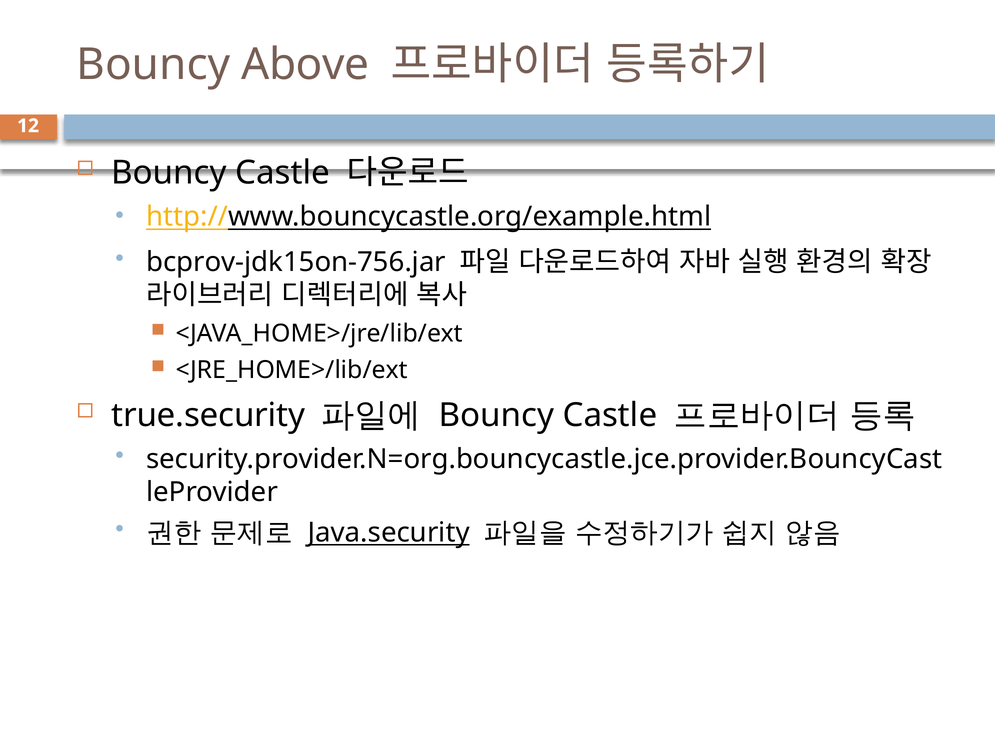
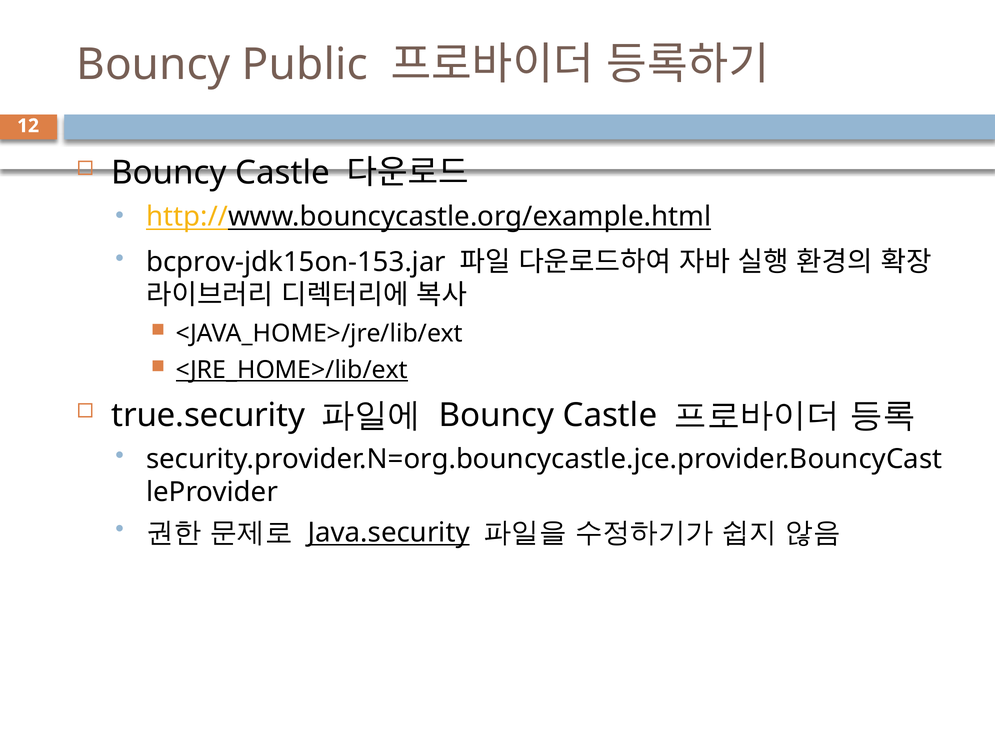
Above: Above -> Public
bcprov-jdk15on-756.jar: bcprov-jdk15on-756.jar -> bcprov-jdk15on-153.jar
<JRE_HOME>/lib/ext underline: none -> present
